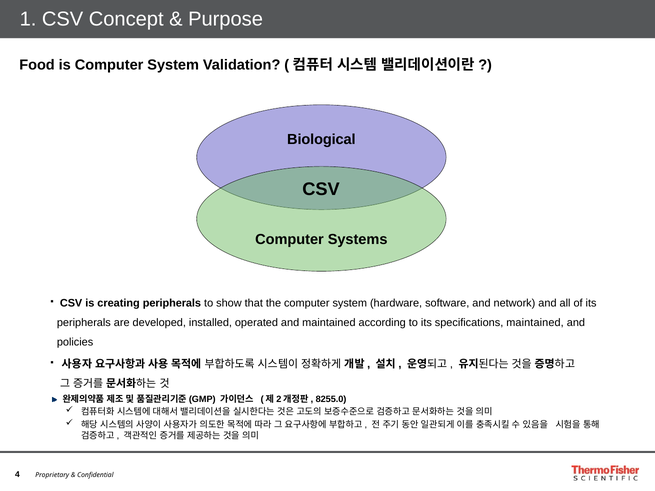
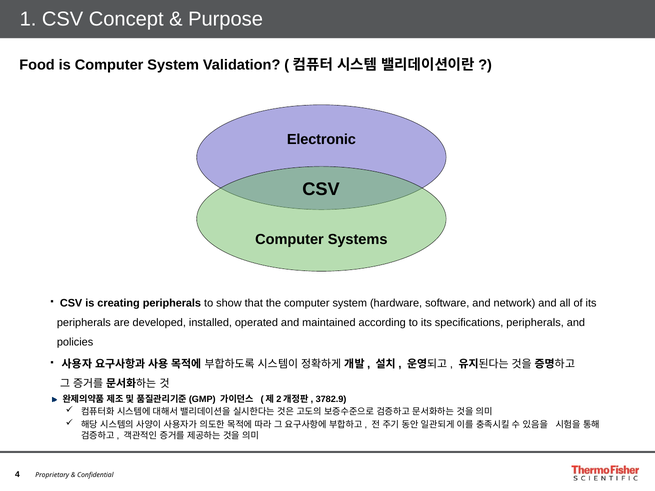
Biological: Biological -> Electronic
specifications maintained: maintained -> peripherals
8255.0: 8255.0 -> 3782.9
